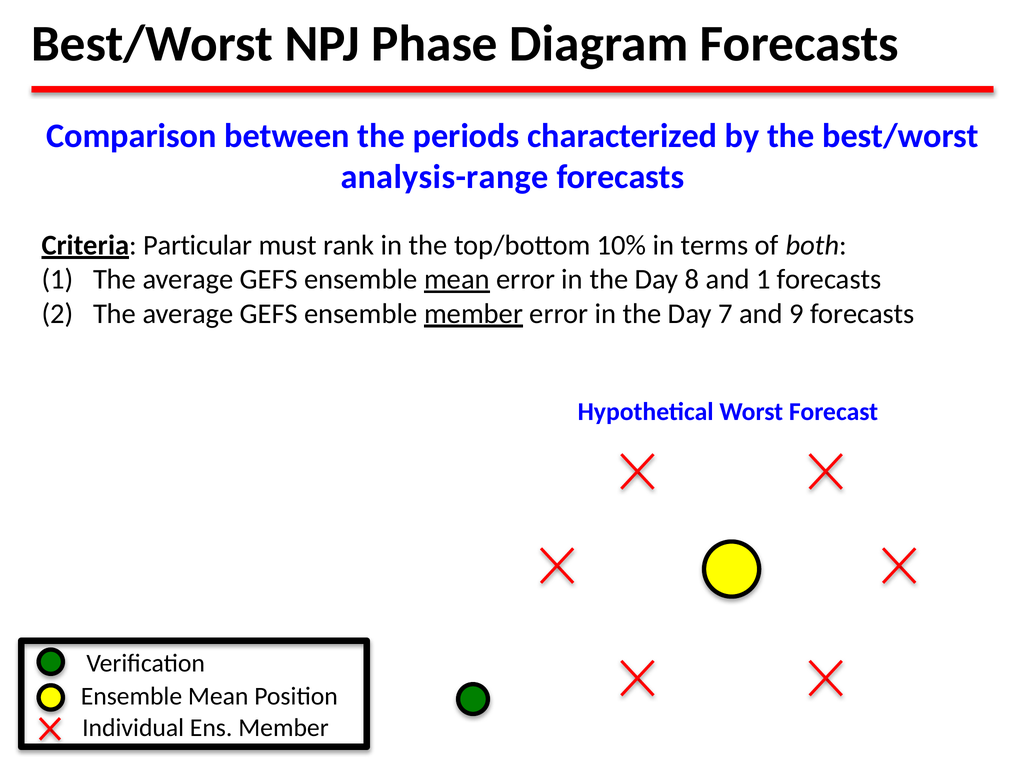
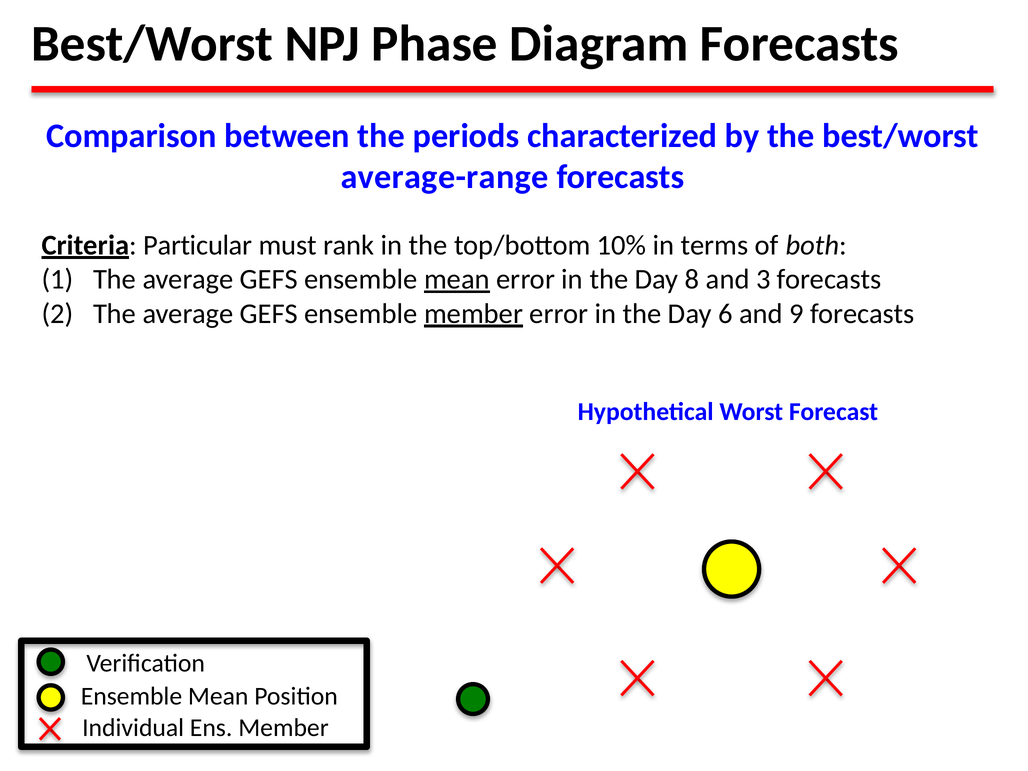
analysis-range: analysis-range -> average-range
and 1: 1 -> 3
7: 7 -> 6
